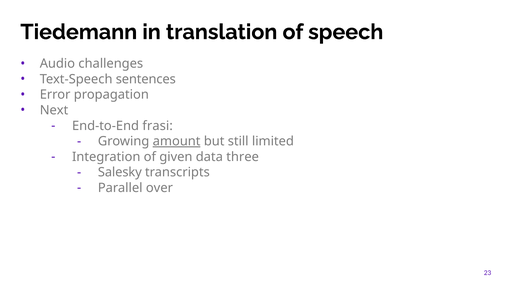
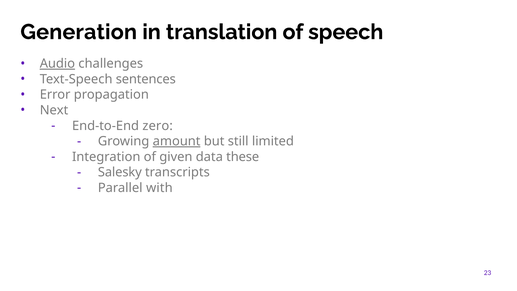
Tiedemann: Tiedemann -> Generation
Audio underline: none -> present
frasi: frasi -> zero
three: three -> these
over: over -> with
